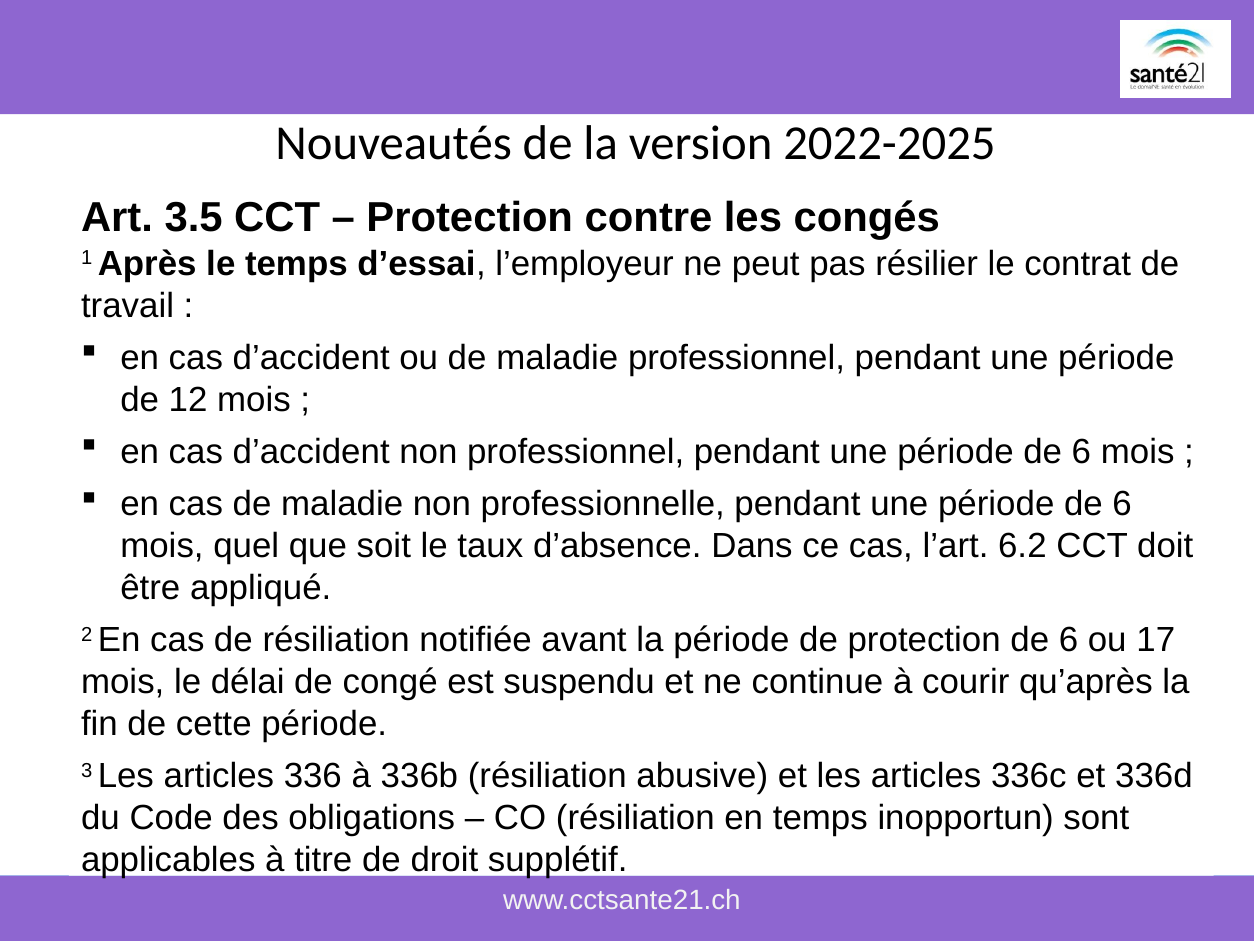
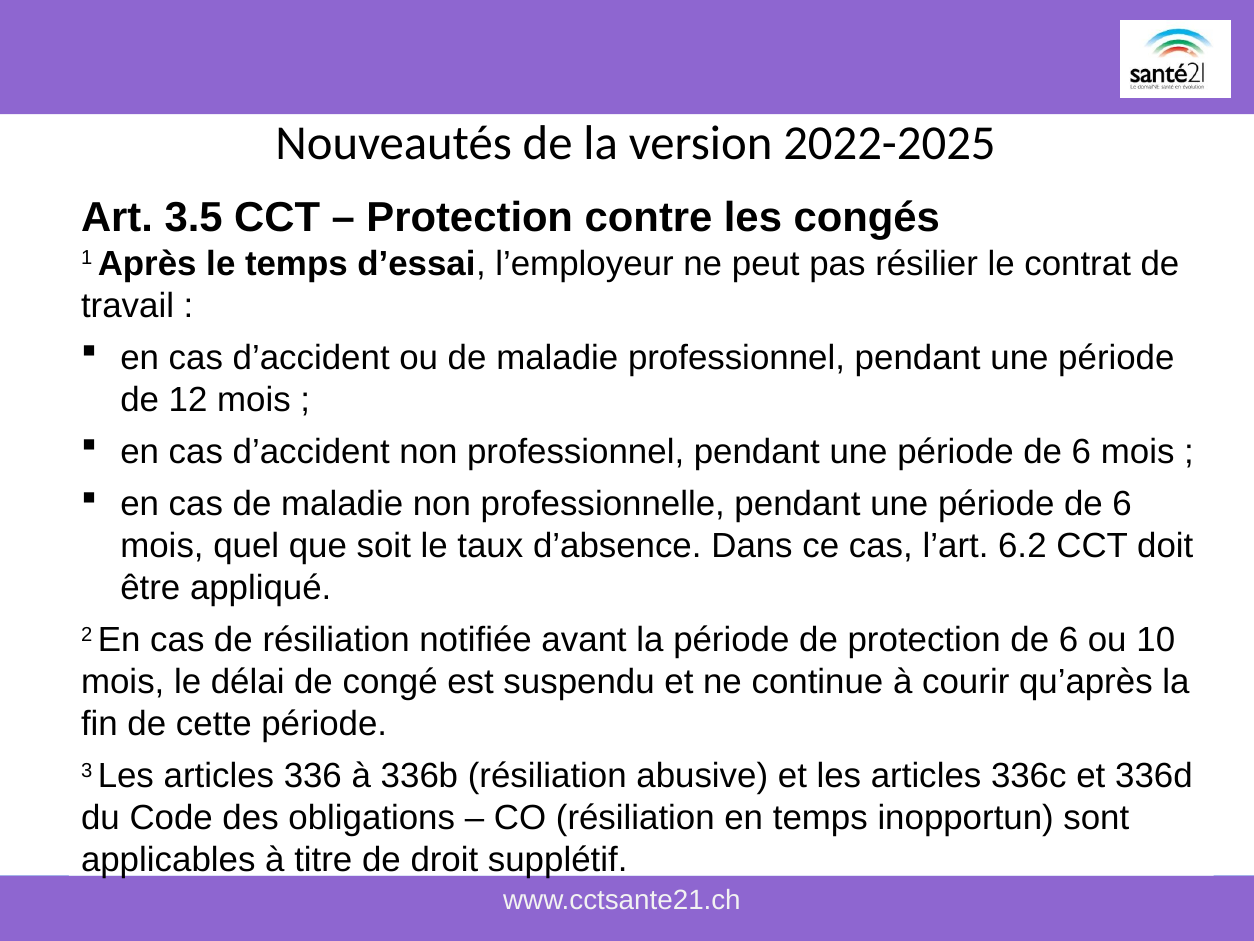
17: 17 -> 10
